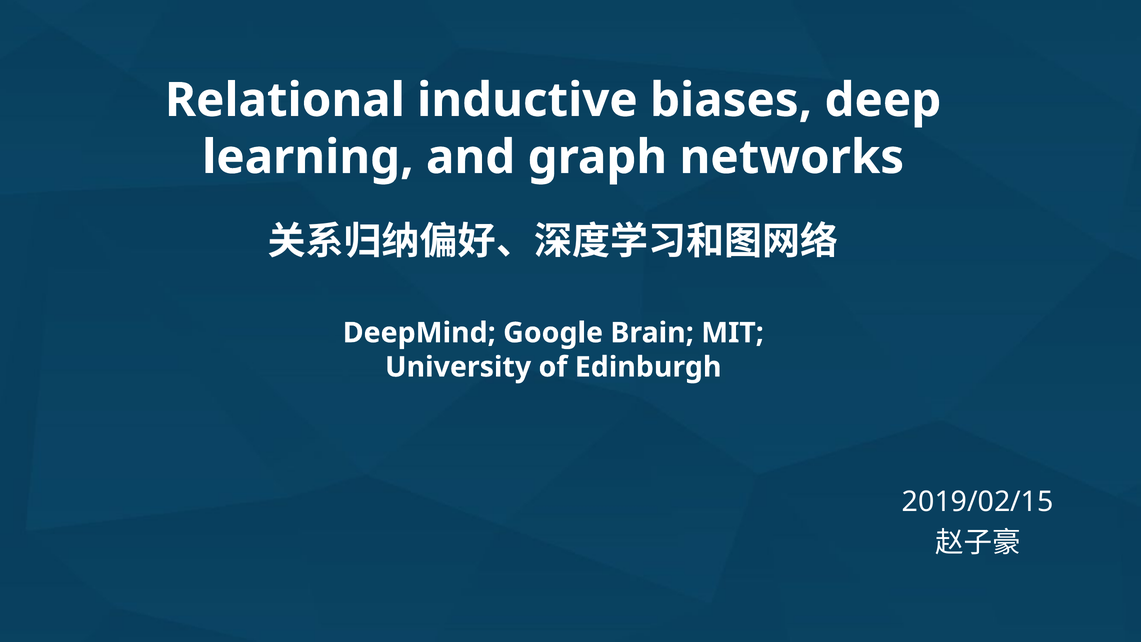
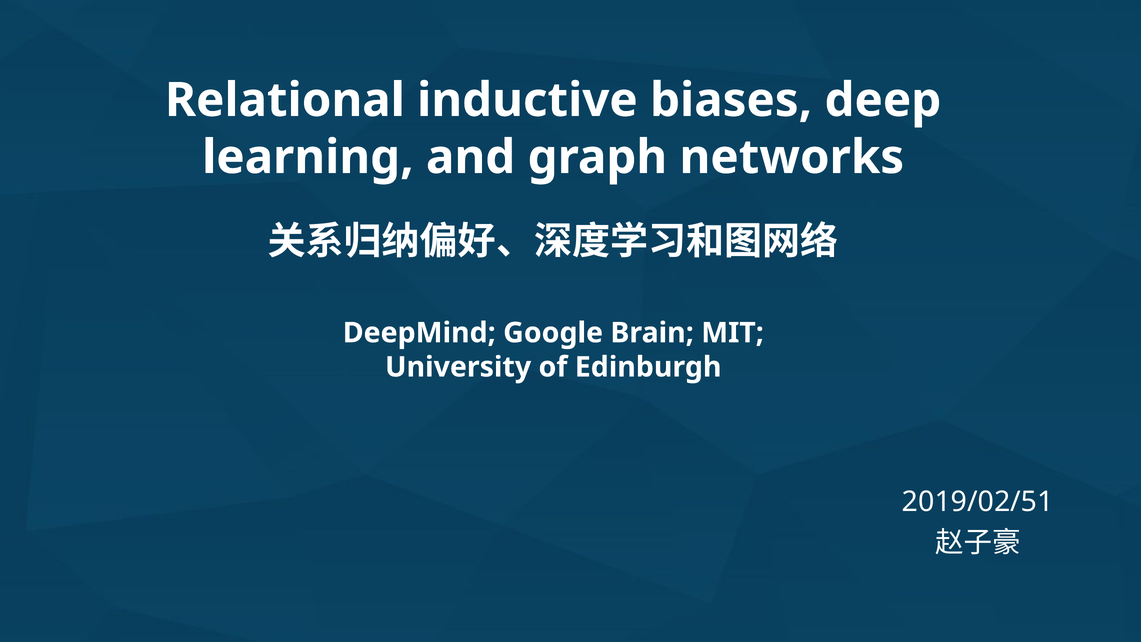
2019/02/15: 2019/02/15 -> 2019/02/51
